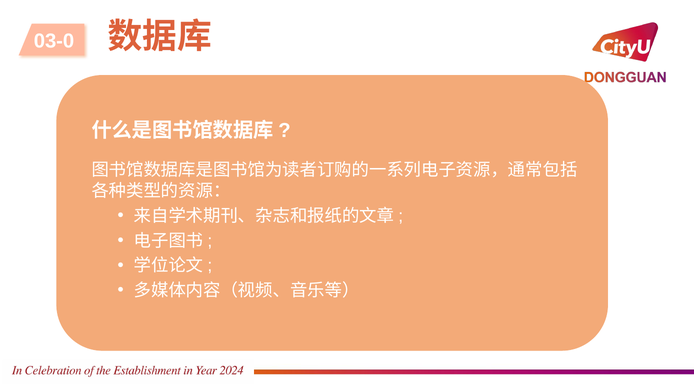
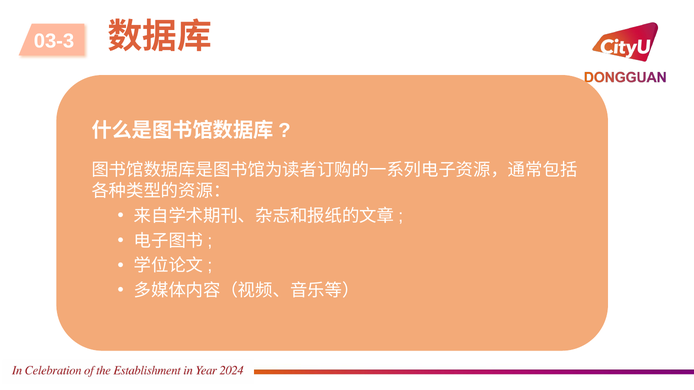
03-0: 03-0 -> 03-3
